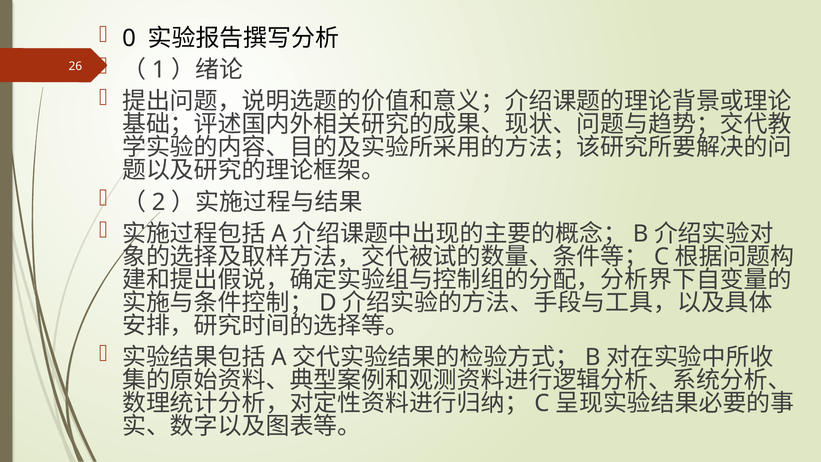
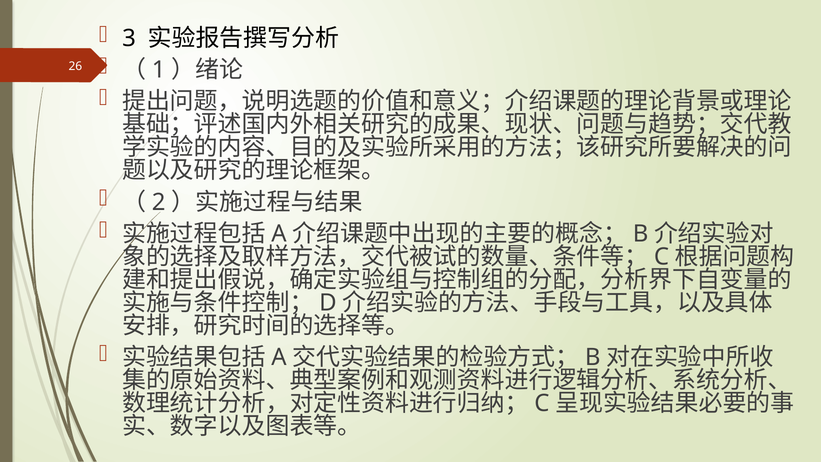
0: 0 -> 3
